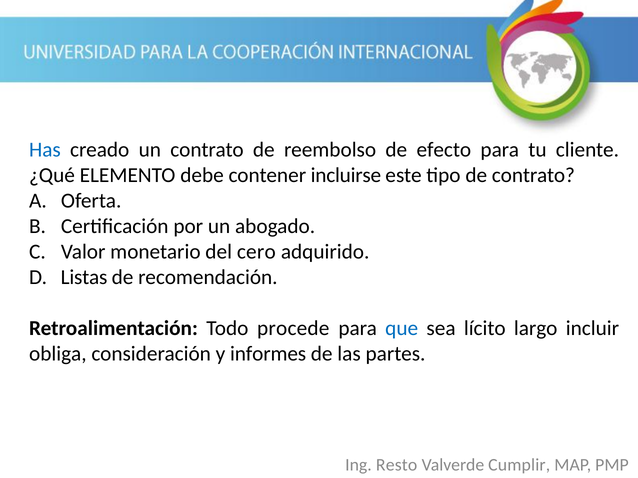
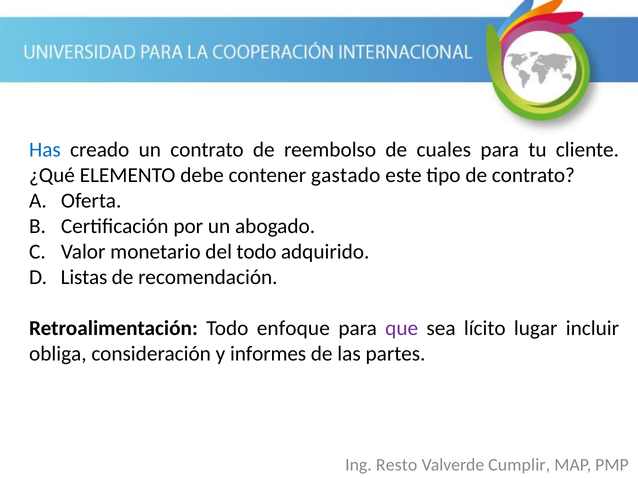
efecto: efecto -> cuales
incluirse: incluirse -> gastado
del cero: cero -> todo
procede: procede -> enfoque
que colour: blue -> purple
largo: largo -> lugar
